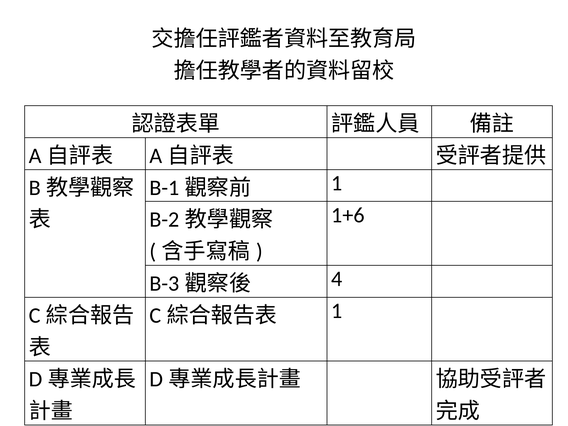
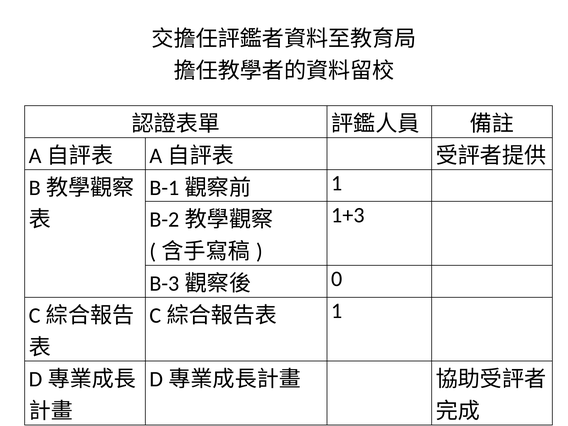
1+6: 1+6 -> 1+3
4: 4 -> 0
